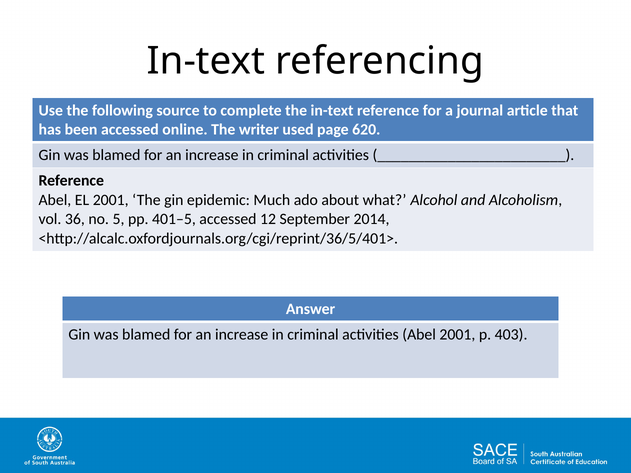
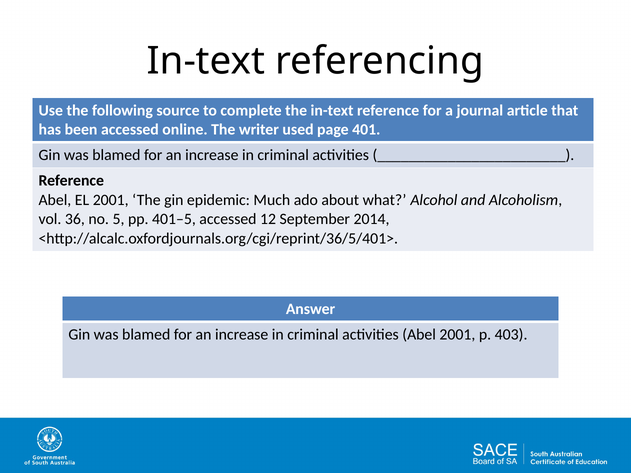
620: 620 -> 401
